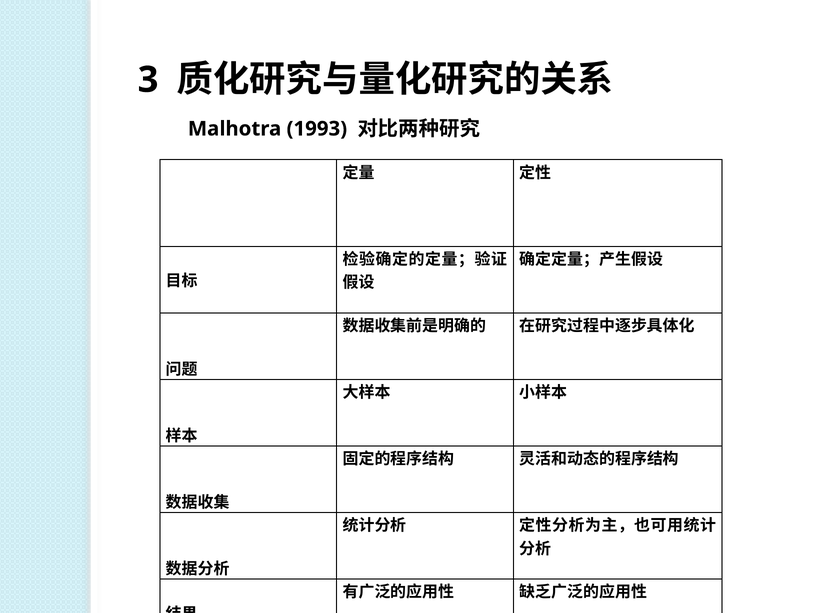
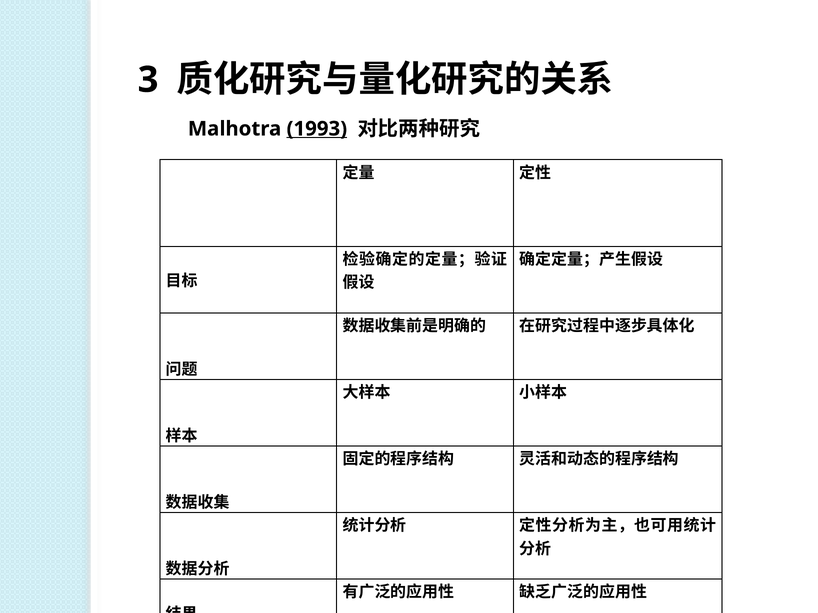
1993 underline: none -> present
